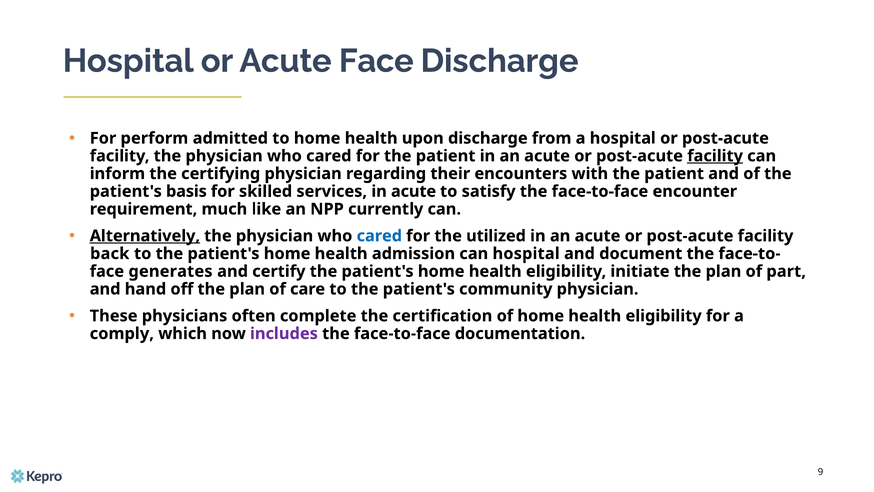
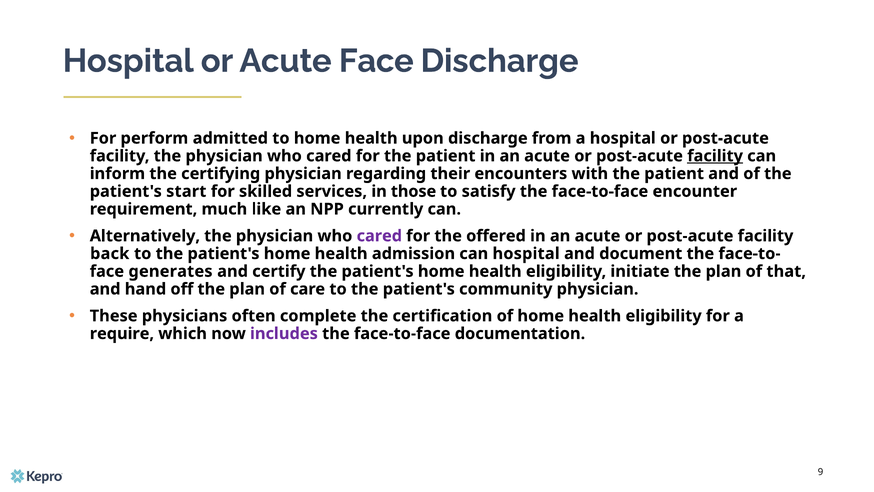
basis: basis -> start
in acute: acute -> those
Alternatively underline: present -> none
cared at (379, 236) colour: blue -> purple
utilized: utilized -> offered
part: part -> that
comply: comply -> require
